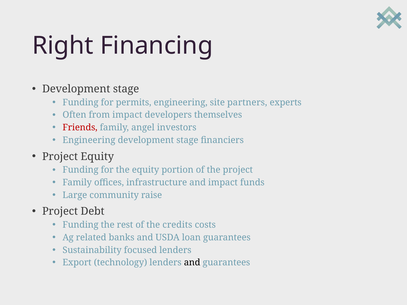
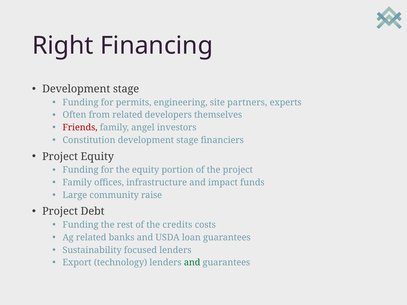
from impact: impact -> related
Engineering at (89, 140): Engineering -> Constitution
and at (192, 263) colour: black -> green
